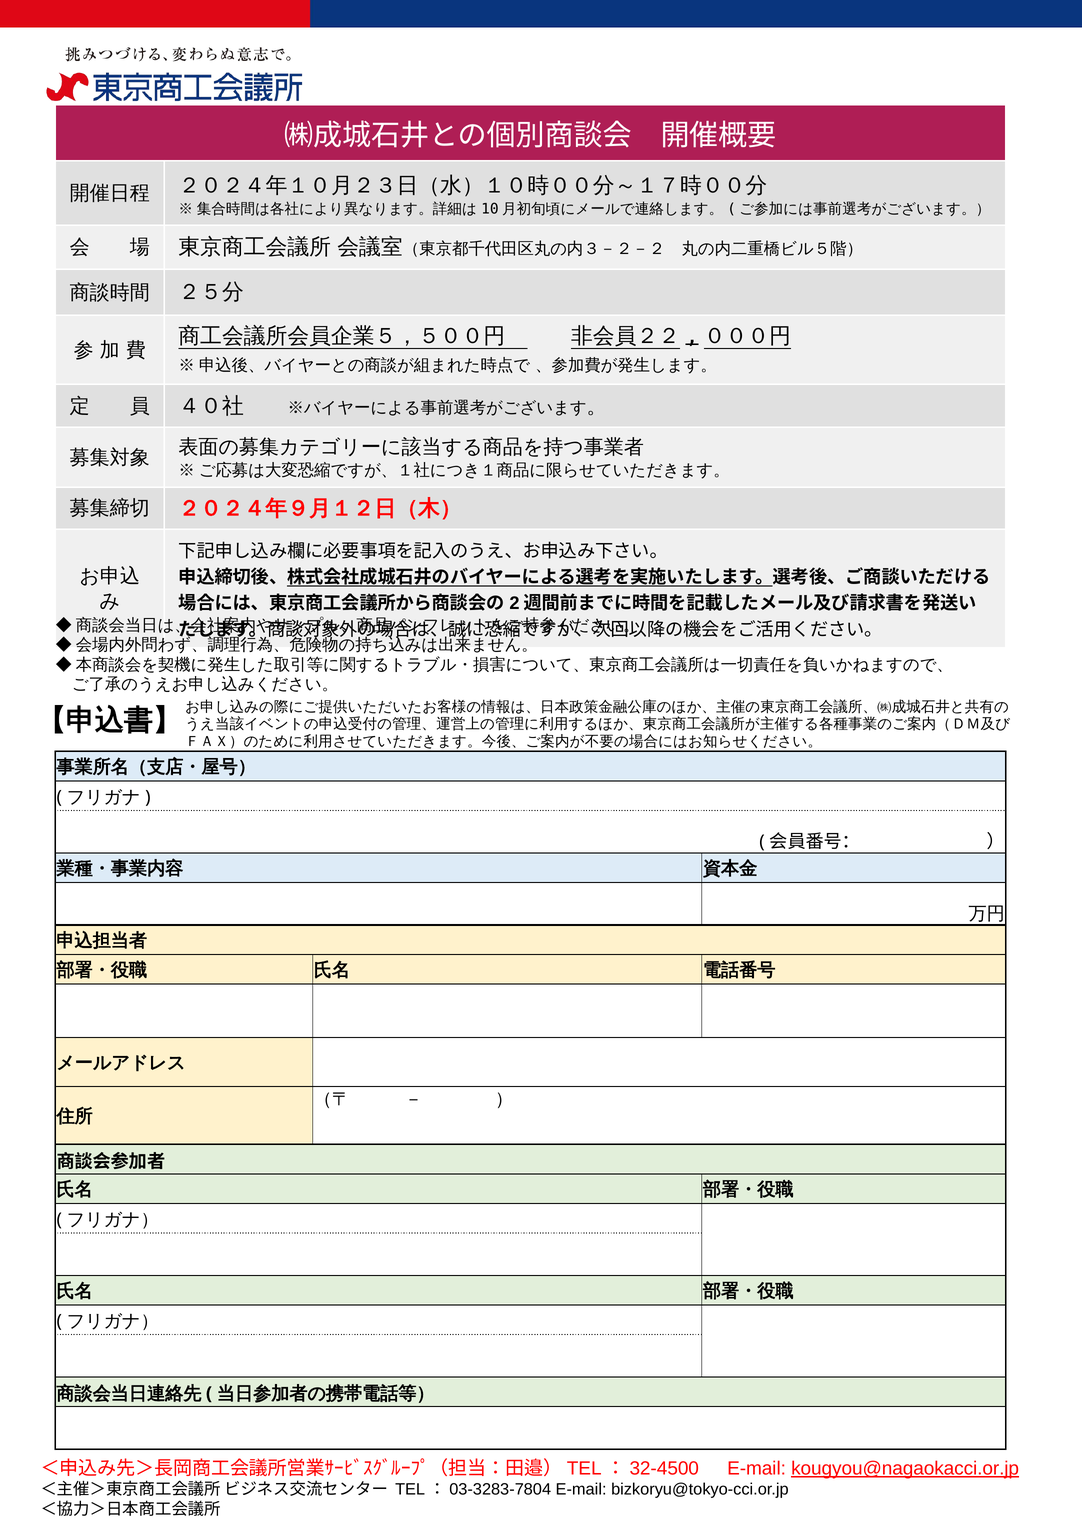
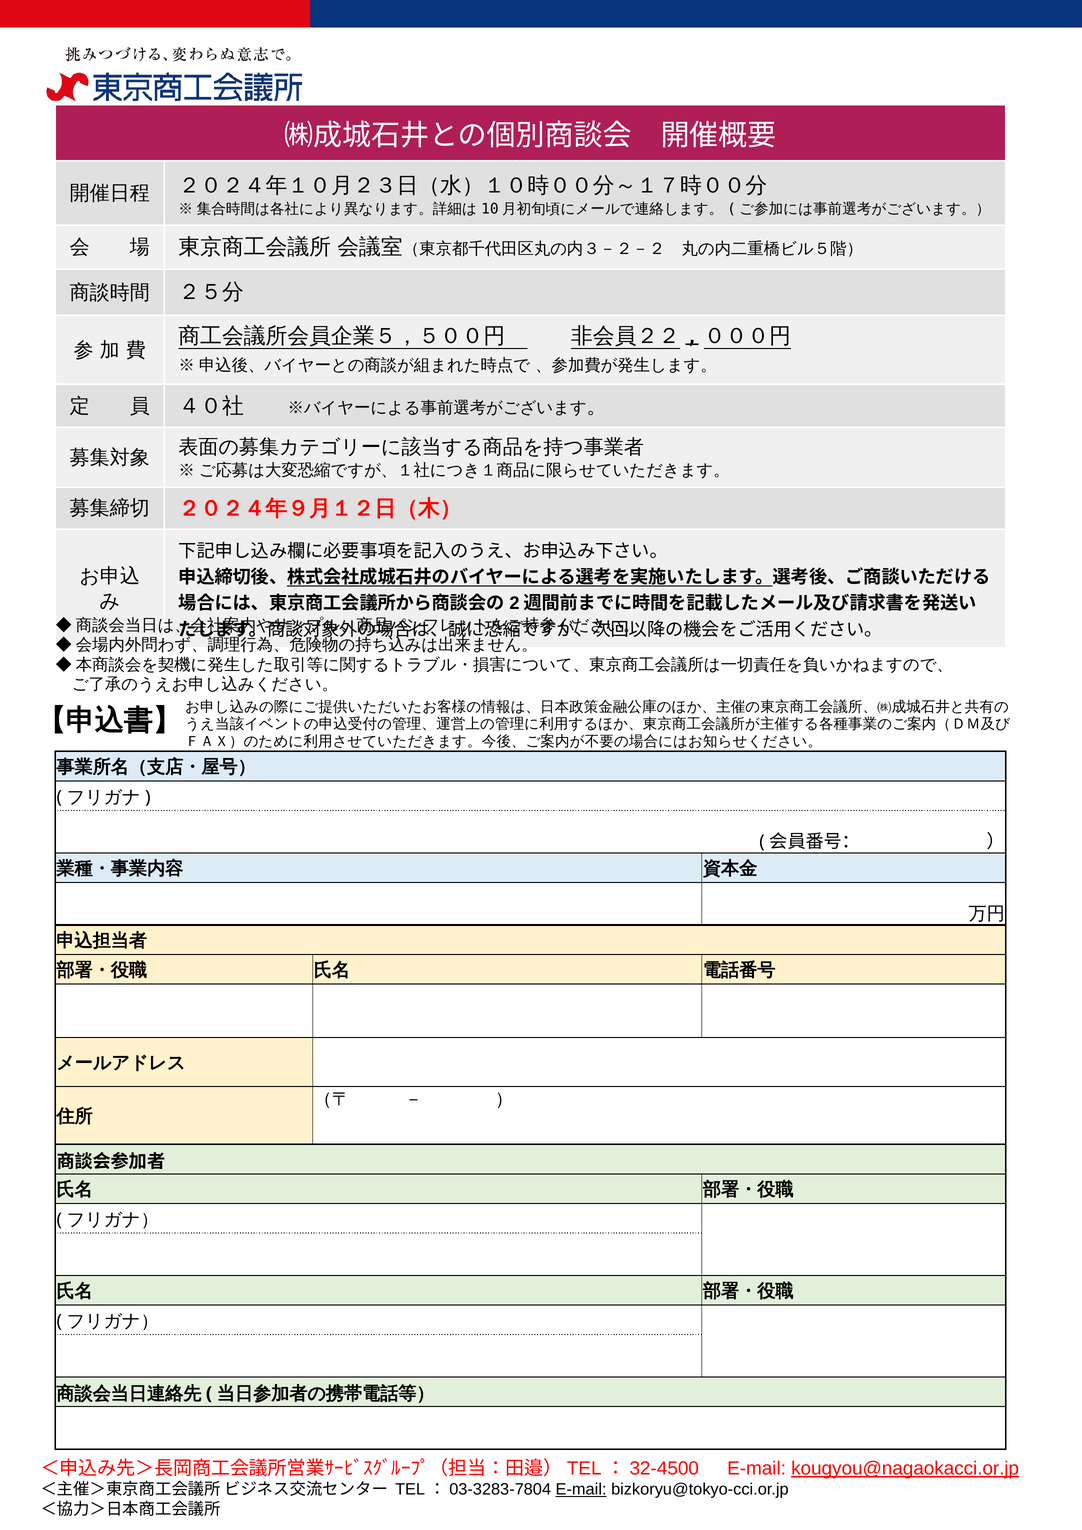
E-mail at (581, 1490) underline: none -> present
